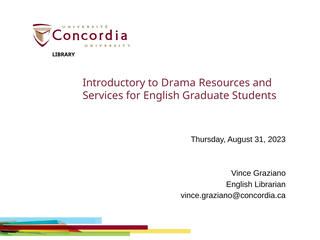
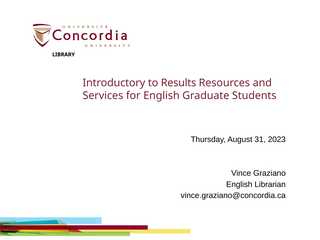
Drama: Drama -> Results
